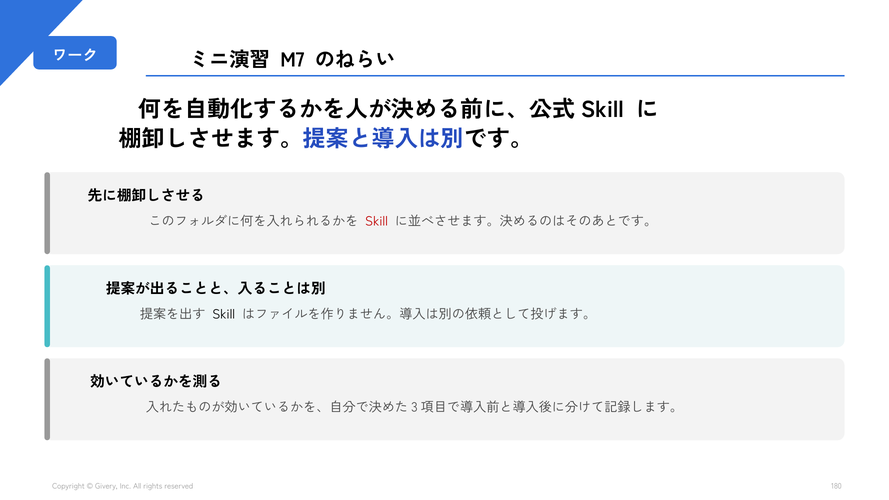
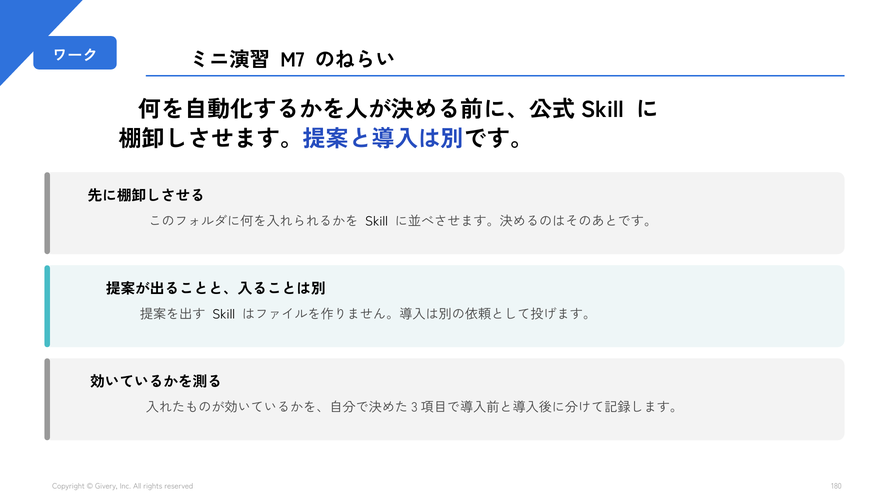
Skill at (377, 221) colour: red -> black
